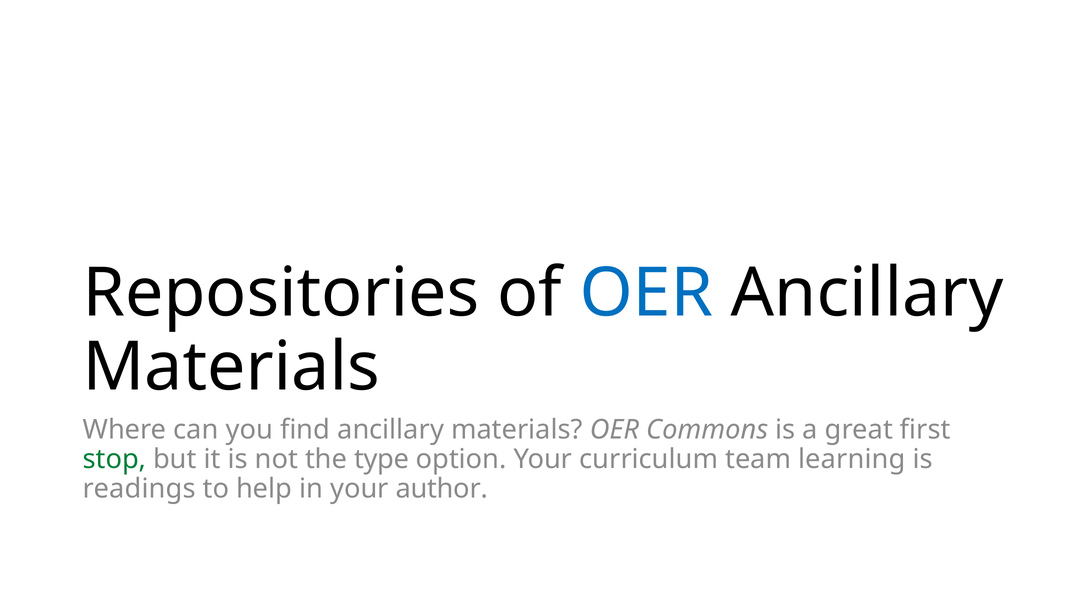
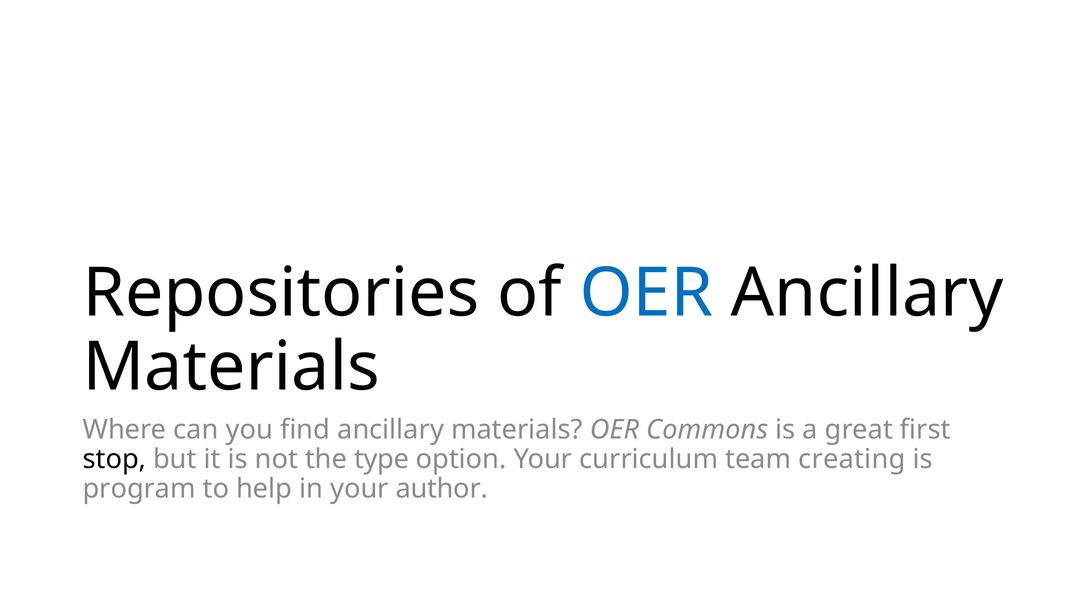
stop colour: green -> black
learning: learning -> creating
readings: readings -> program
